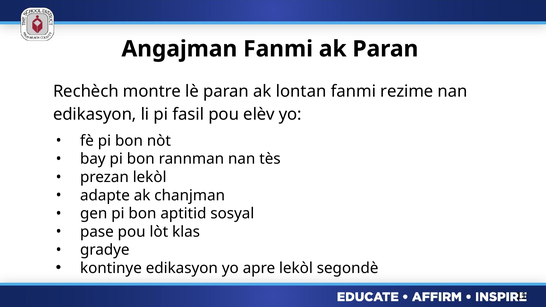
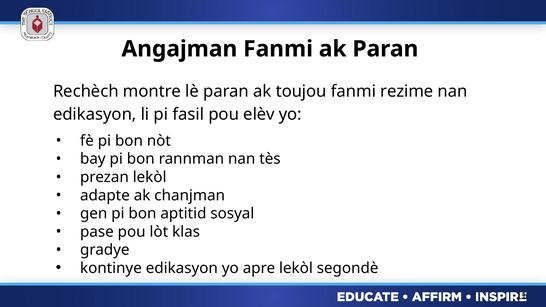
lontan: lontan -> toujou
